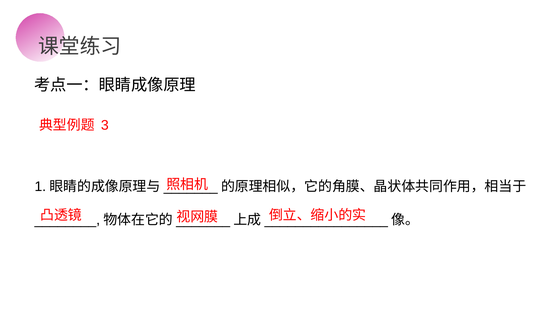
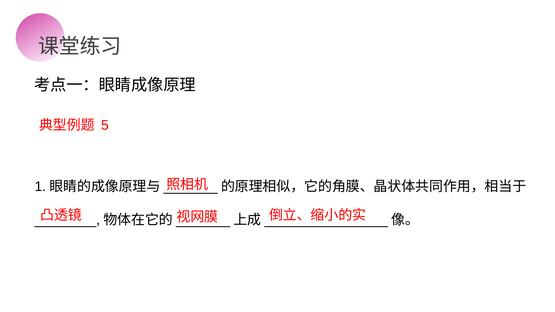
3: 3 -> 5
